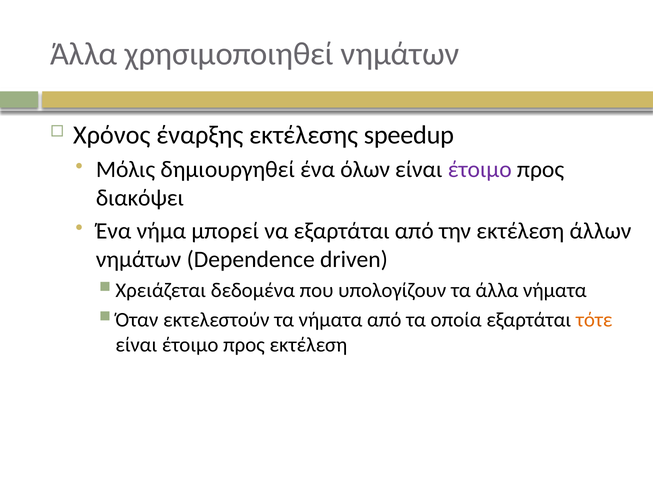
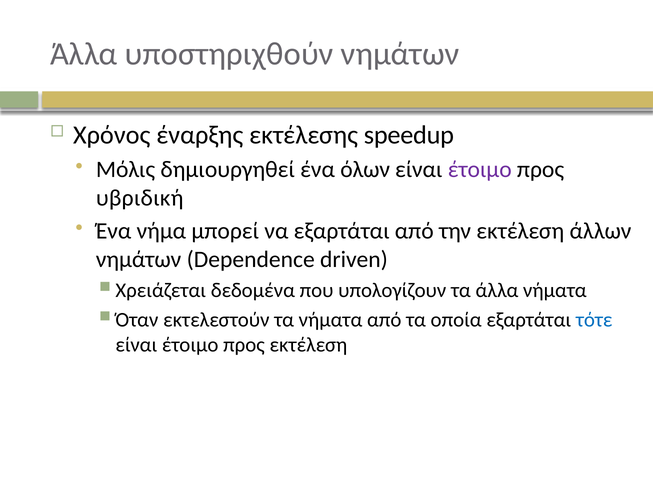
χρησιμοποιηθεί: χρησιμοποιηθεί -> υποστηριχθούν
διακόψει: διακόψει -> υβριδική
τότε colour: orange -> blue
